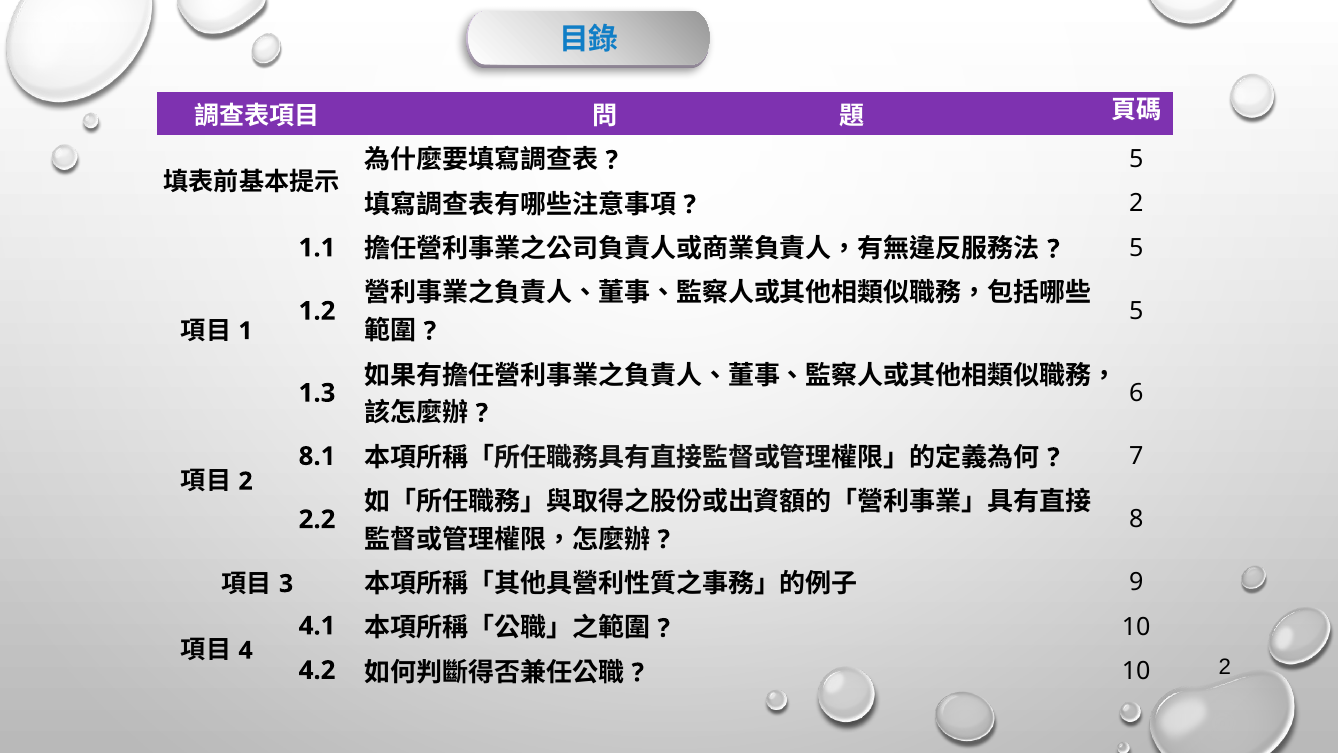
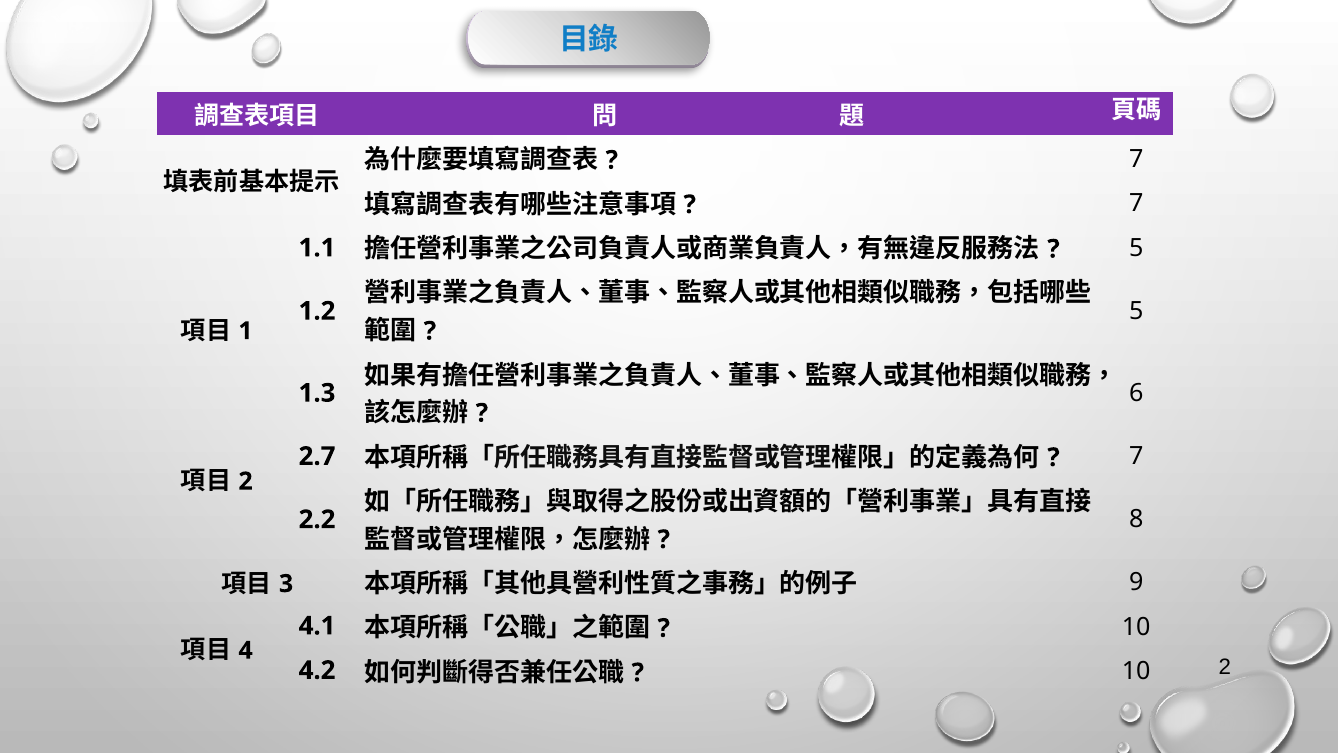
5 at (1136, 159): 5 -> 7
2 at (1136, 203): 2 -> 7
8.1: 8.1 -> 2.7
